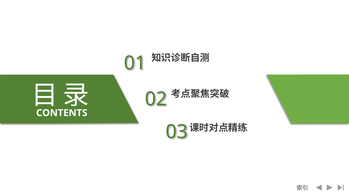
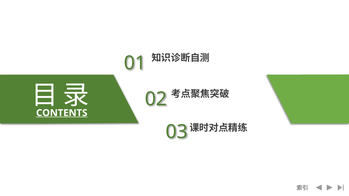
CONTENTS underline: none -> present
